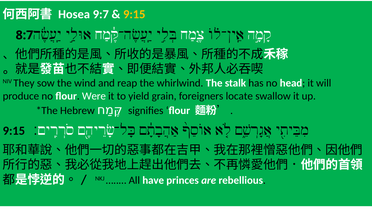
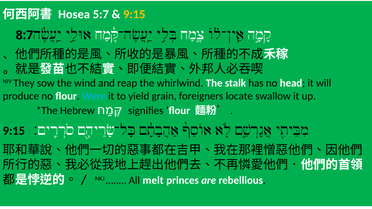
9:7: 9:7 -> 5:7
Were colour: white -> light blue
have: have -> melt
